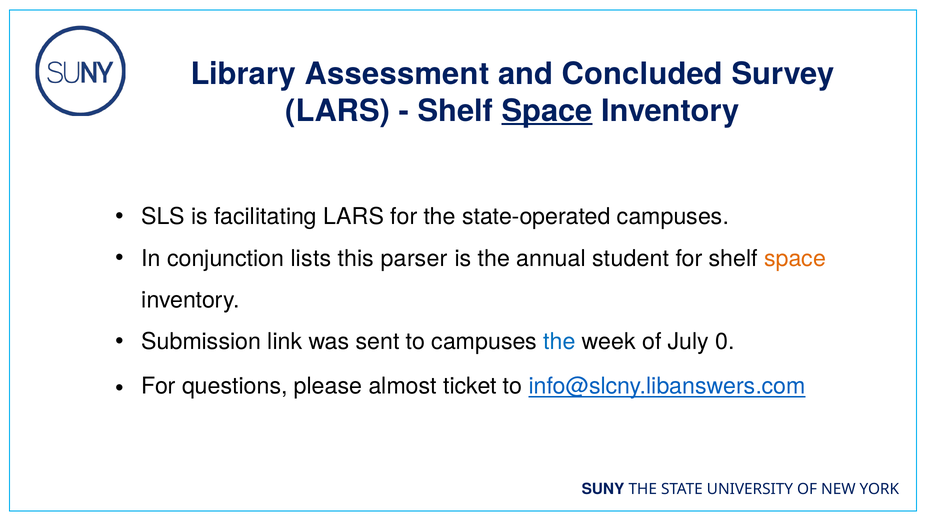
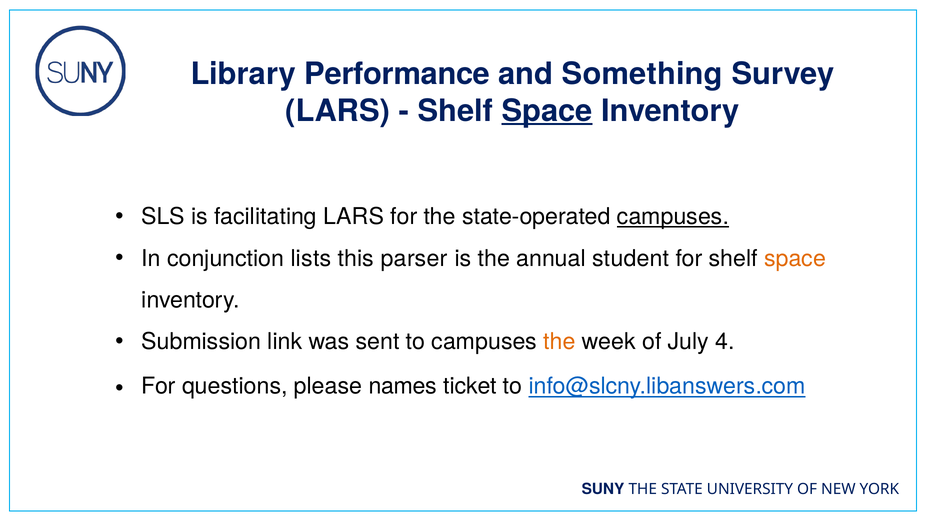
Assessment: Assessment -> Performance
Concluded: Concluded -> Something
campuses at (673, 217) underline: none -> present
the at (559, 342) colour: blue -> orange
0: 0 -> 4
almost: almost -> names
